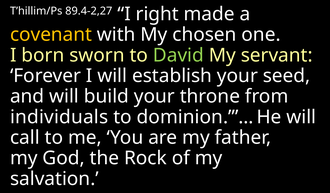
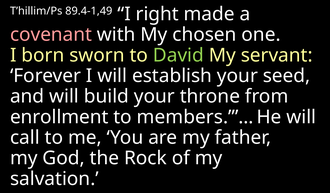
89.4-2,27: 89.4-2,27 -> 89.4-1,49
covenant colour: yellow -> pink
individuals: individuals -> enrollment
dominion.’”…: dominion.’”… -> members.’”…
